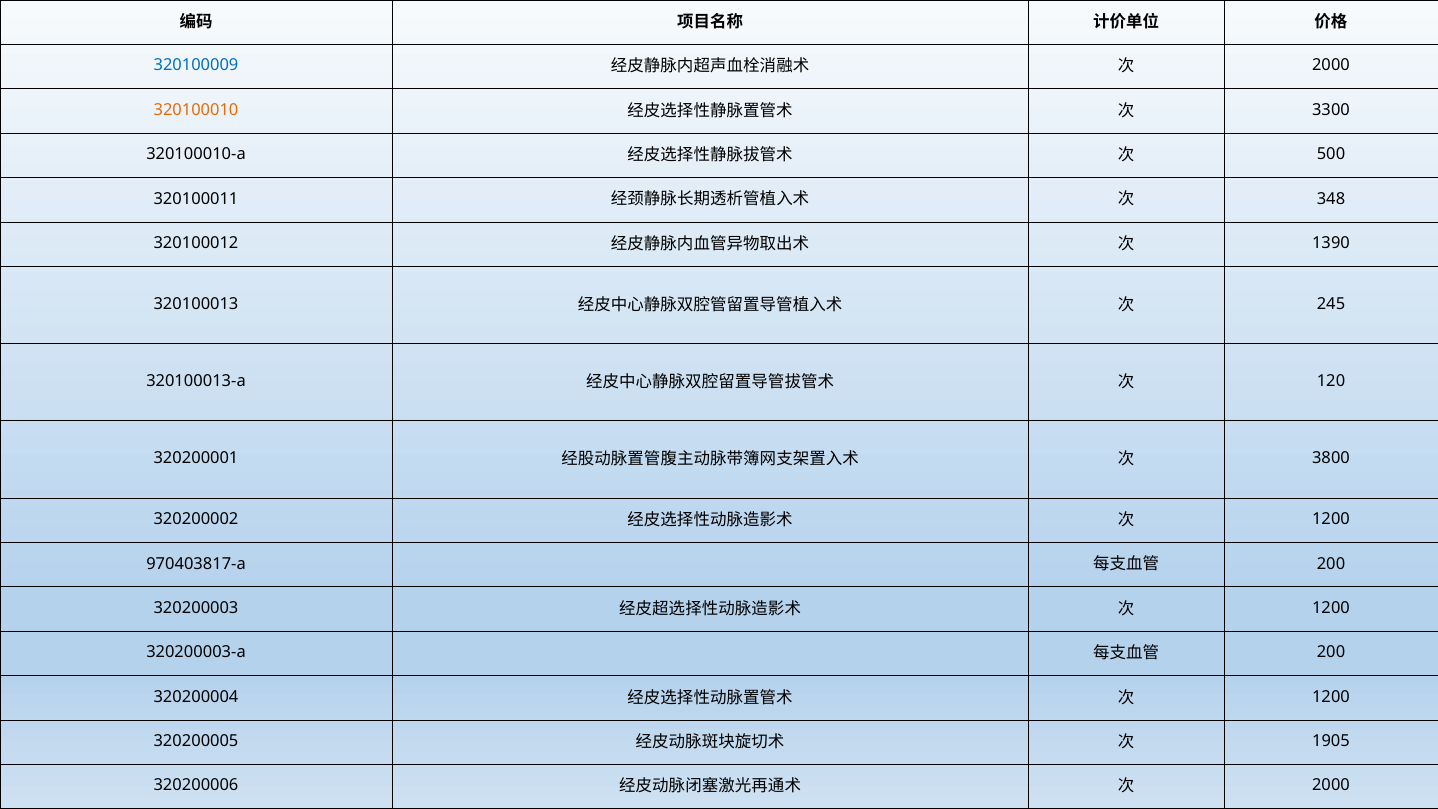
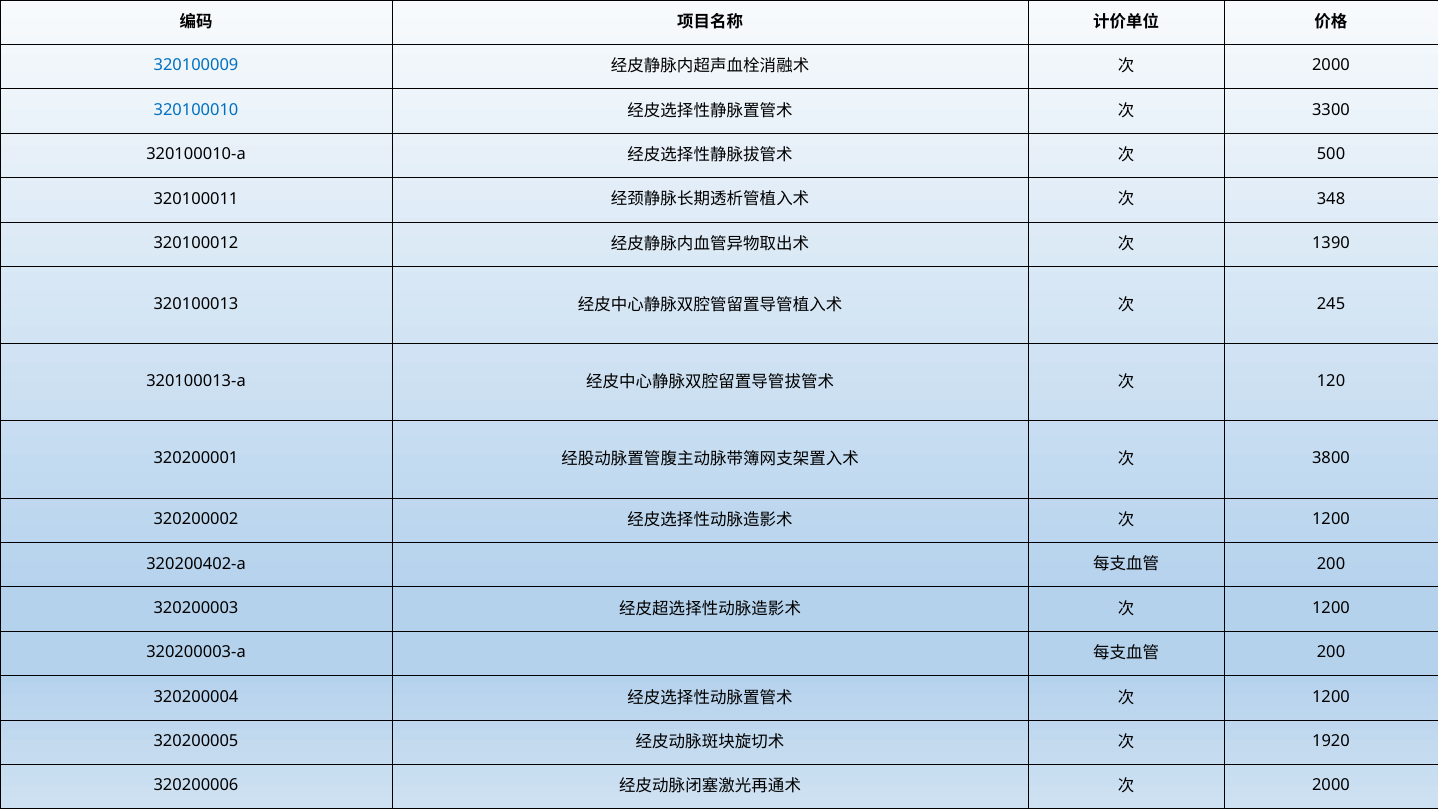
320100010 colour: orange -> blue
970403817-a: 970403817-a -> 320200402-a
1905: 1905 -> 1920
